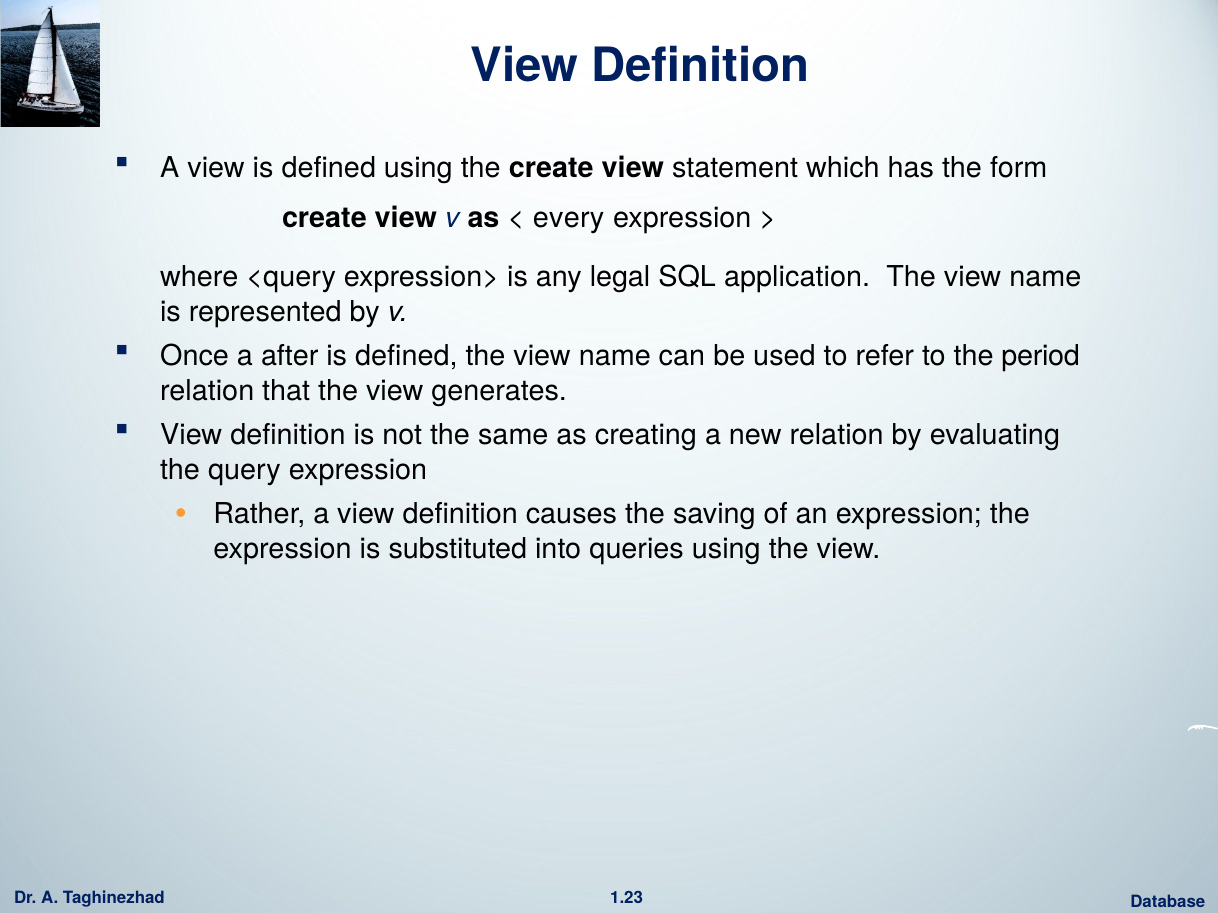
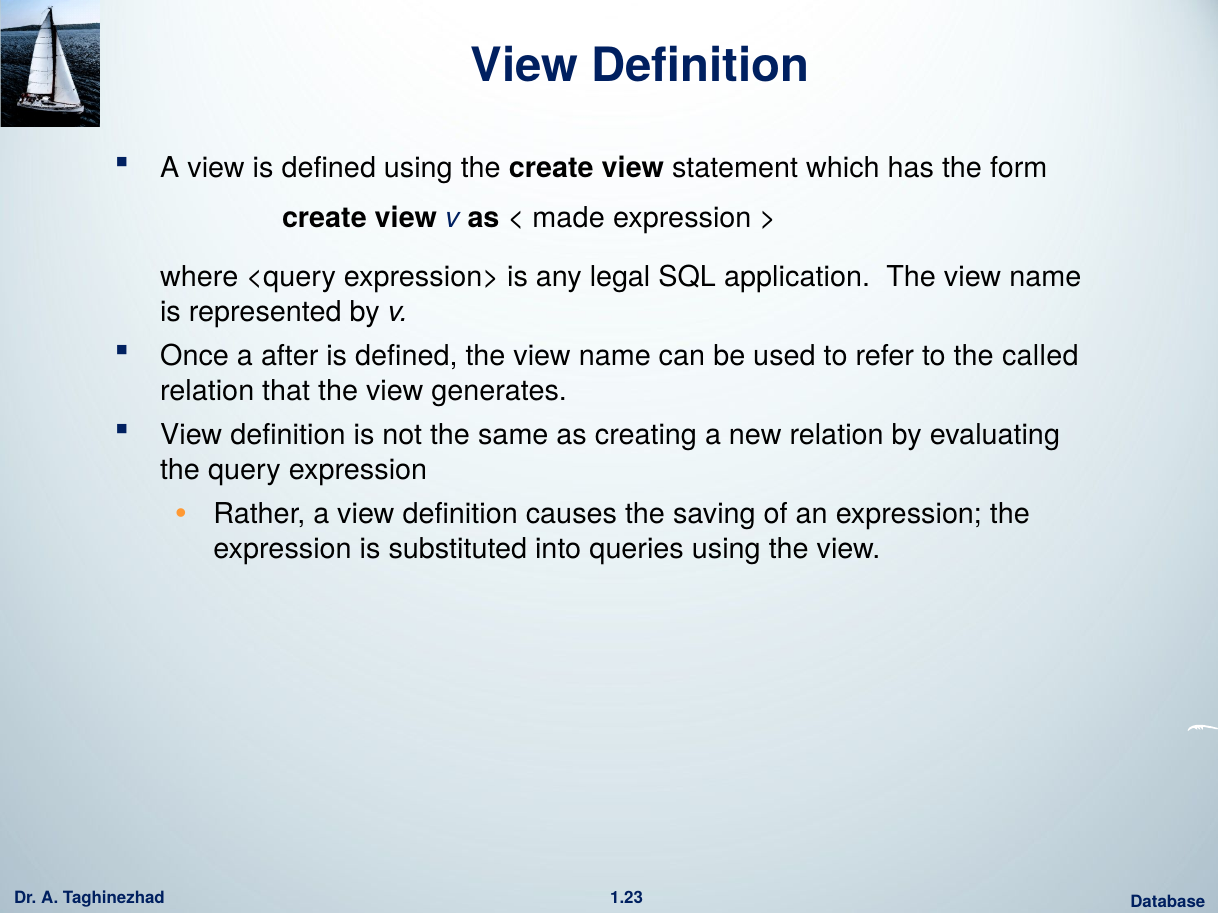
every: every -> made
period: period -> called
